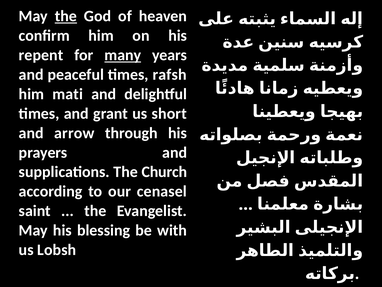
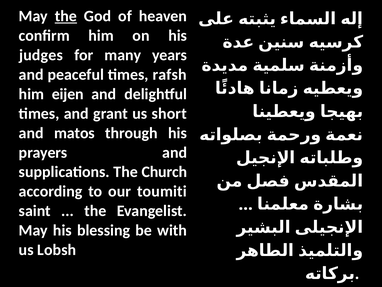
repent: repent -> judges
many underline: present -> none
mati: mati -> eijen
arrow: arrow -> matos
cenasel: cenasel -> toumiti
